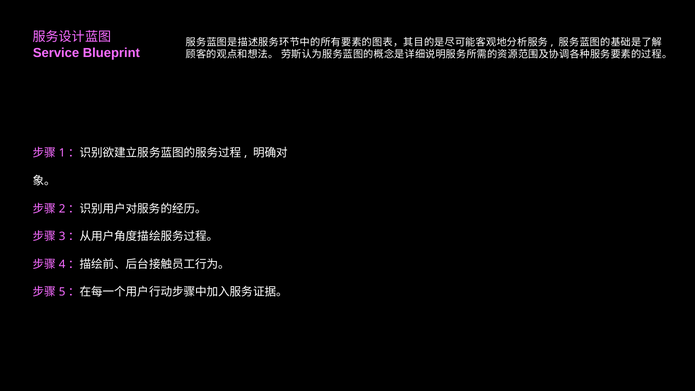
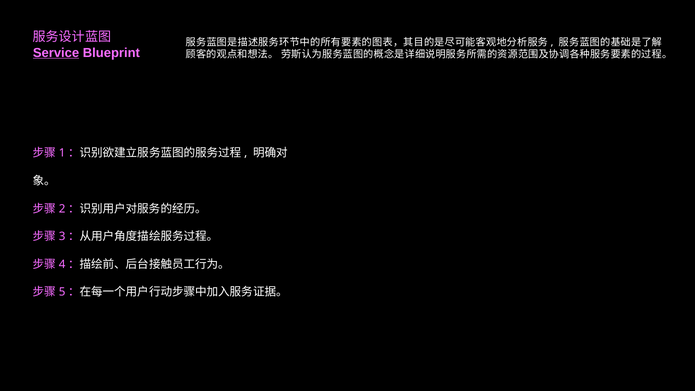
Service underline: none -> present
